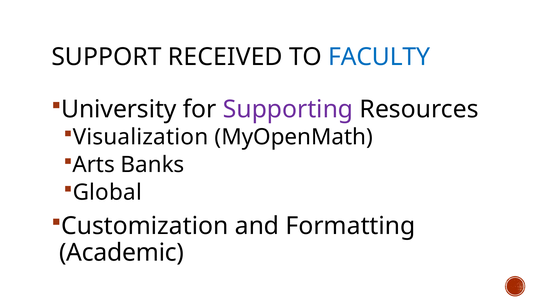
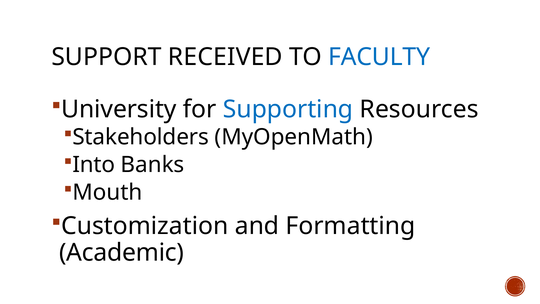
Supporting colour: purple -> blue
Visualization: Visualization -> Stakeholders
Arts: Arts -> Into
Global: Global -> Mouth
